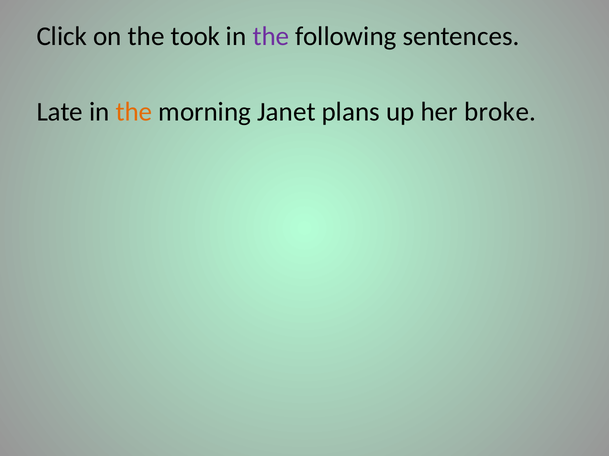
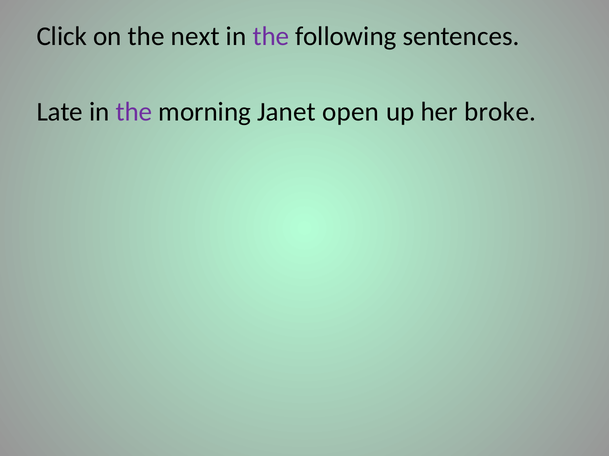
took: took -> next
the at (134, 112) colour: orange -> purple
plans: plans -> open
